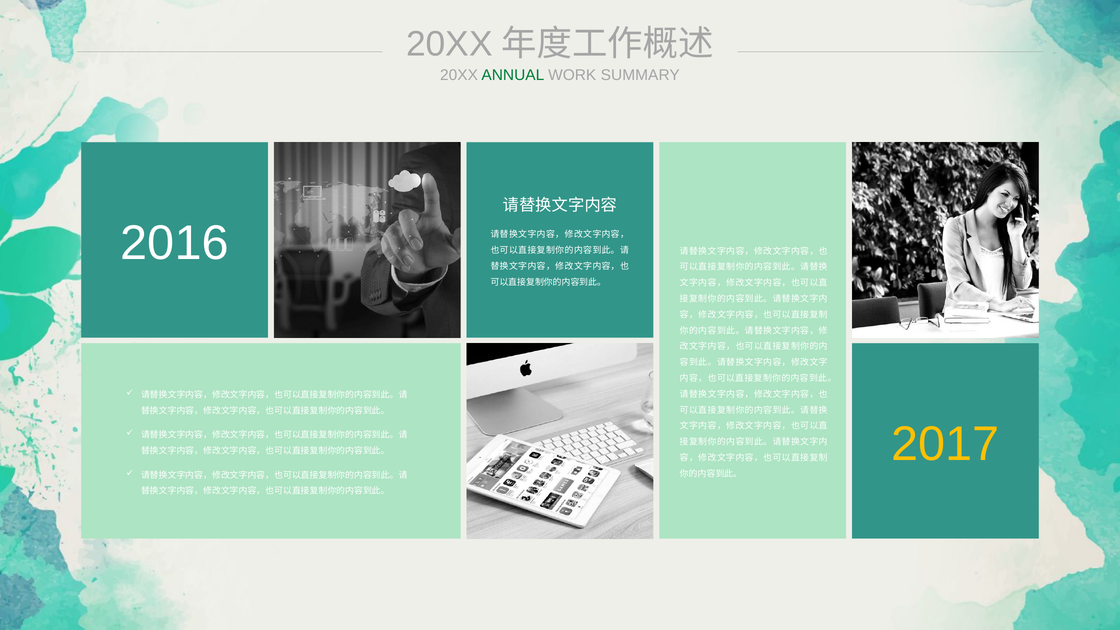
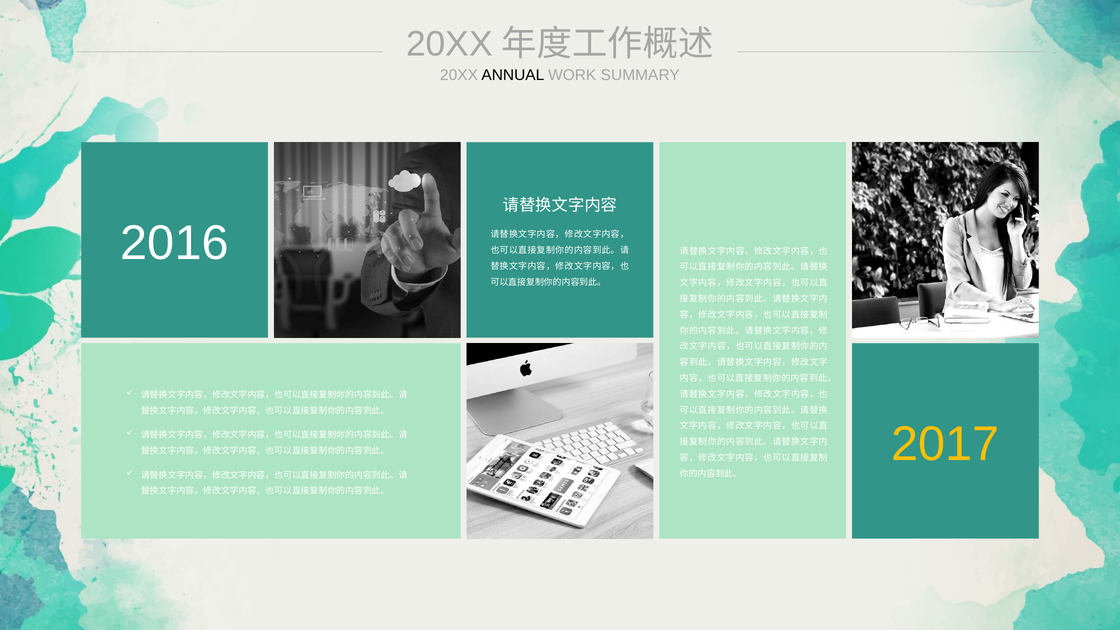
ANNUAL colour: green -> black
